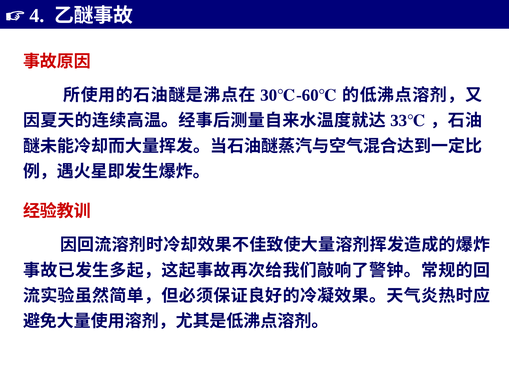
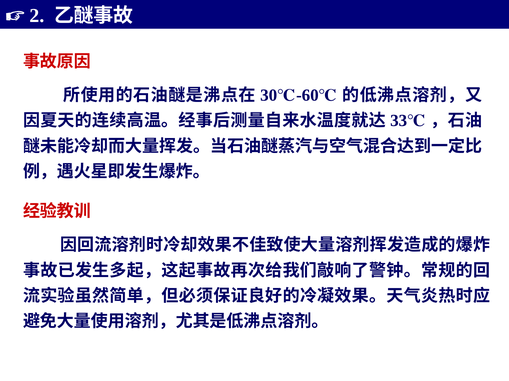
4: 4 -> 2
